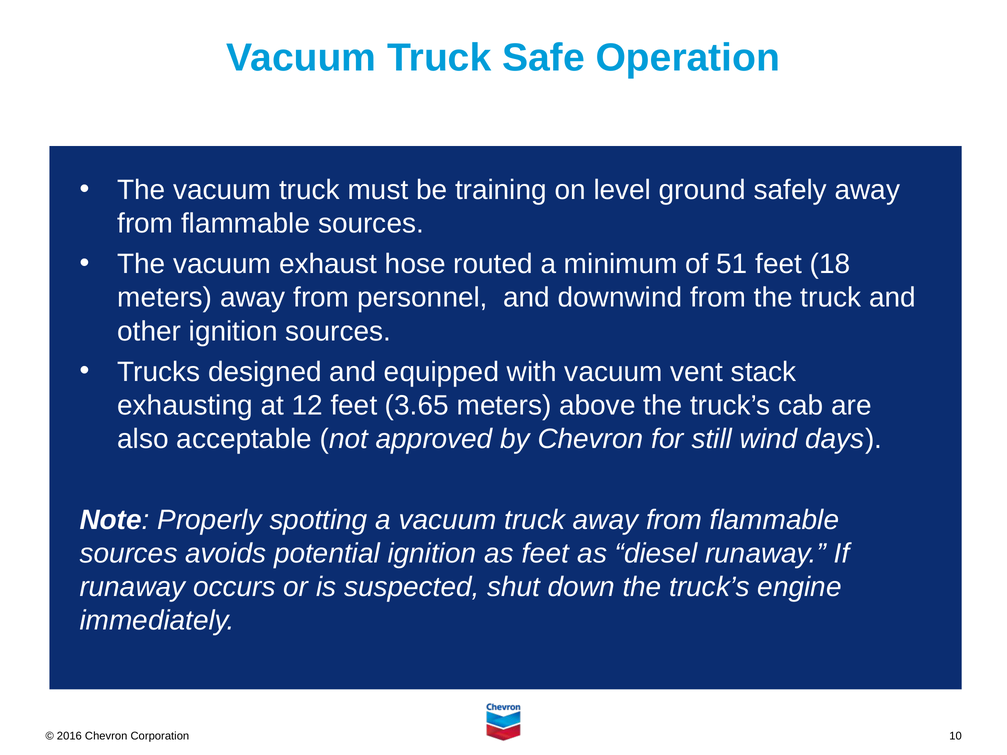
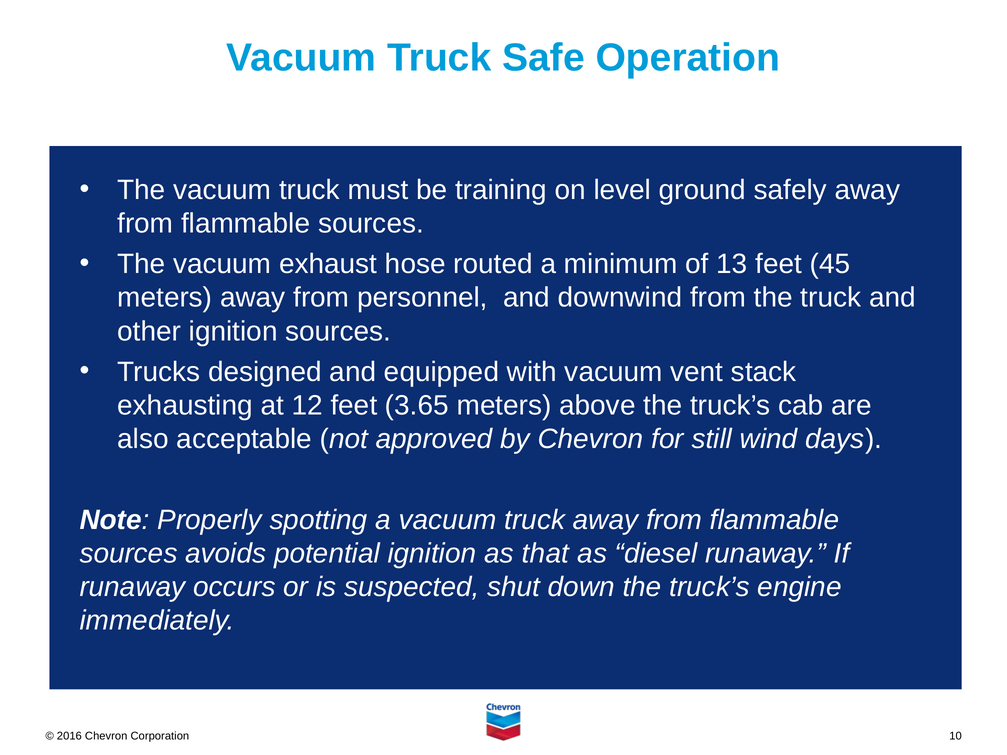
51: 51 -> 13
18: 18 -> 45
as feet: feet -> that
